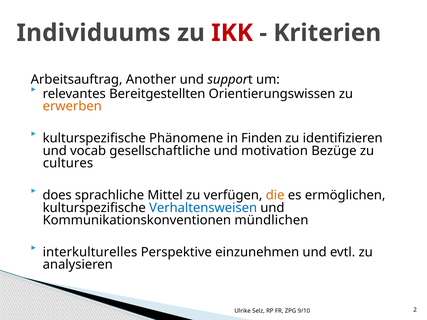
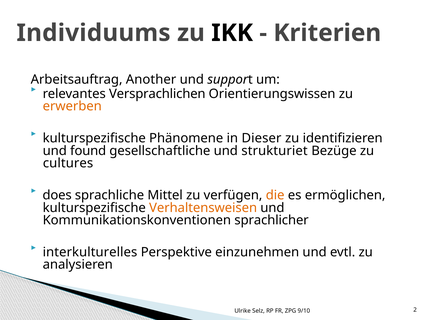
IKK colour: red -> black
Bereitgestellten: Bereitgestellten -> Versprachlichen
Finden: Finden -> Dieser
vocab: vocab -> found
motivation: motivation -> strukturiet
Verhaltensweisen colour: blue -> orange
mündlichen: mündlichen -> sprachlicher
